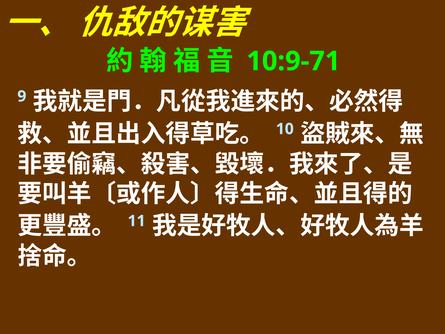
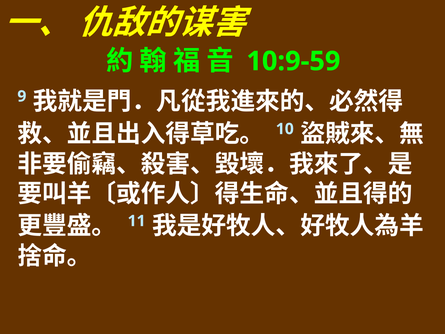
10:9-71: 10:9-71 -> 10:9-59
